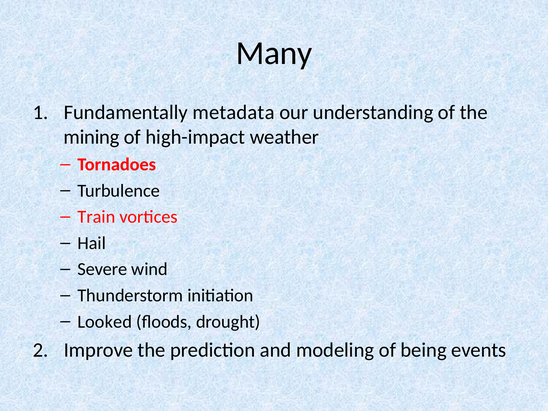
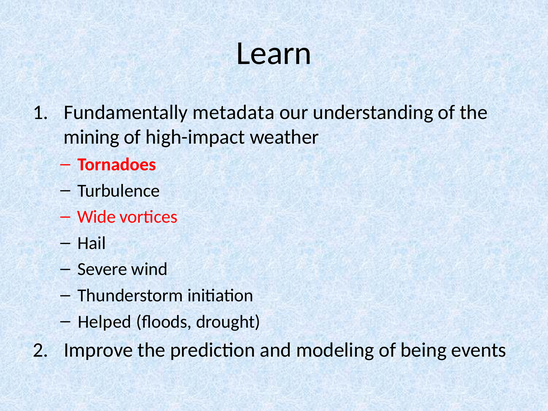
Many: Many -> Learn
Train: Train -> Wide
Looked: Looked -> Helped
